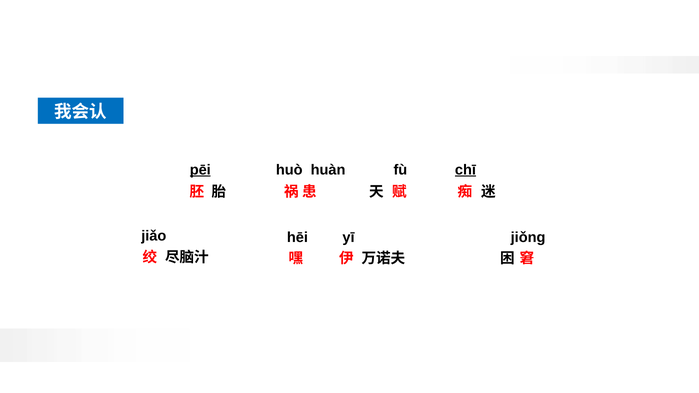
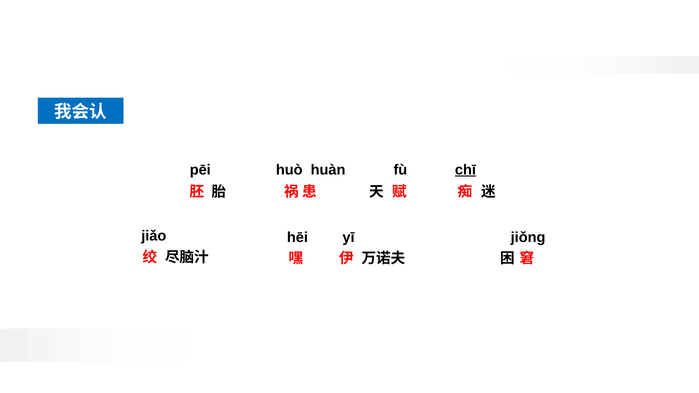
pēi underline: present -> none
